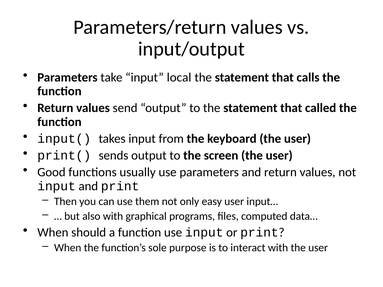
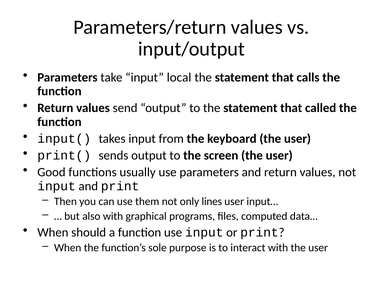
easy: easy -> lines
